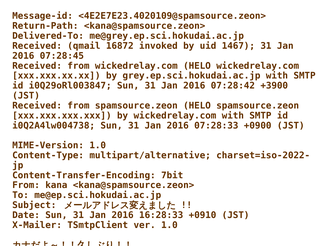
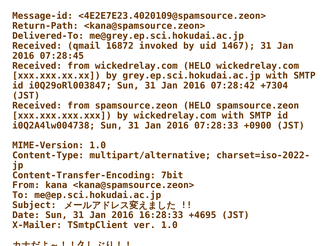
+3900: +3900 -> +7304
+0910: +0910 -> +4695
